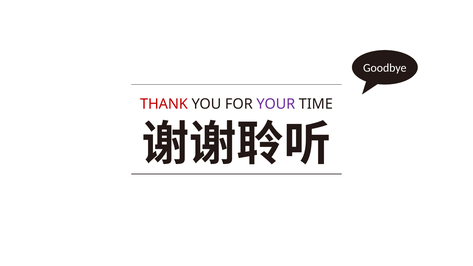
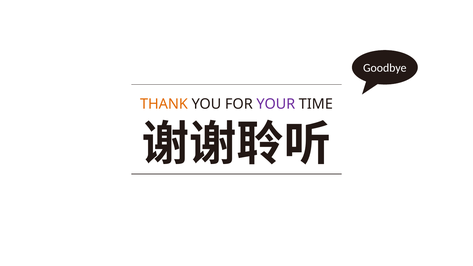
THANK colour: red -> orange
